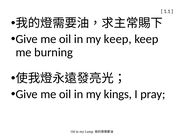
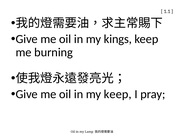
my keep: keep -> kings
my kings: kings -> keep
